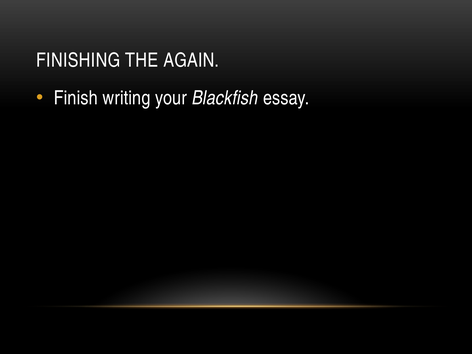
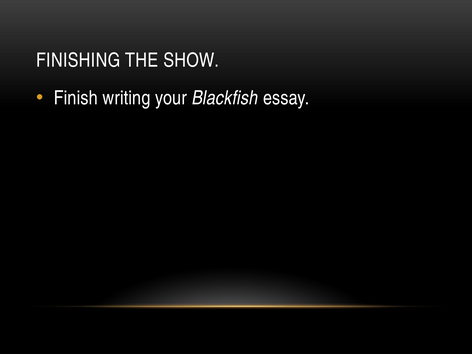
AGAIN: AGAIN -> SHOW
